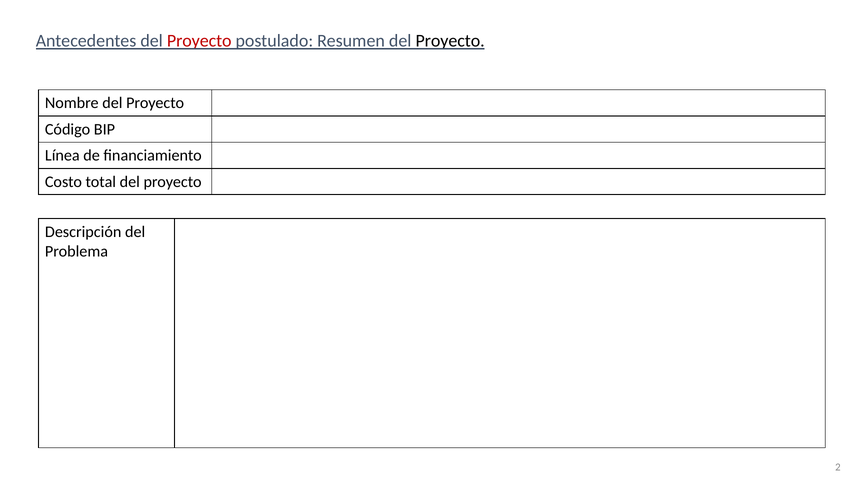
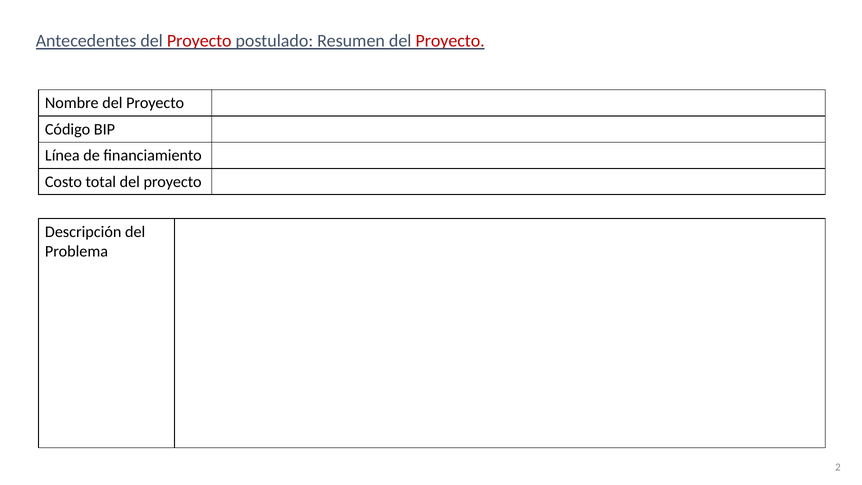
Proyecto at (450, 41) colour: black -> red
